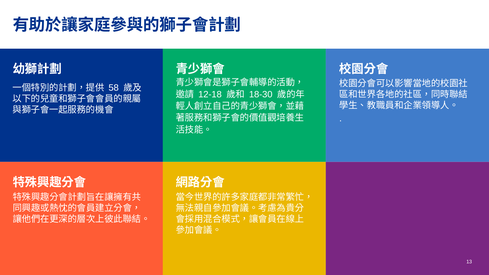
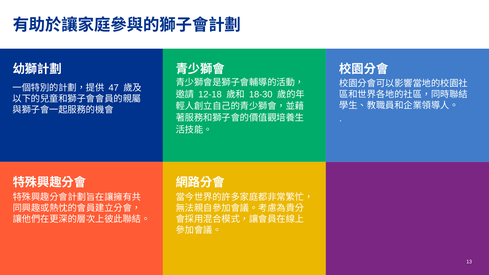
58: 58 -> 47
